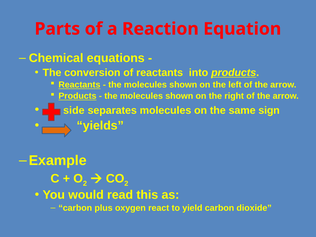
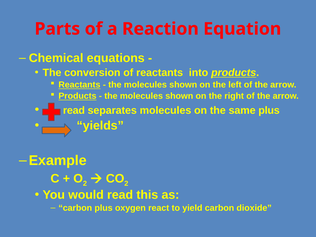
side at (74, 110): side -> read
same sign: sign -> plus
